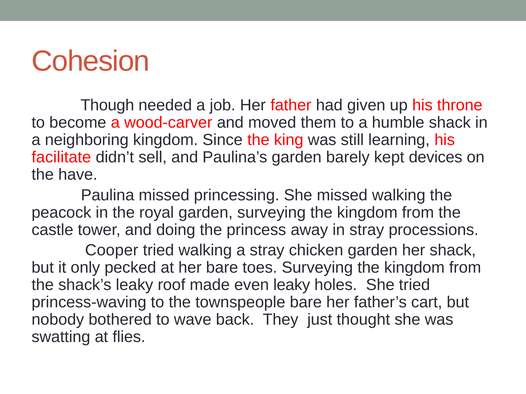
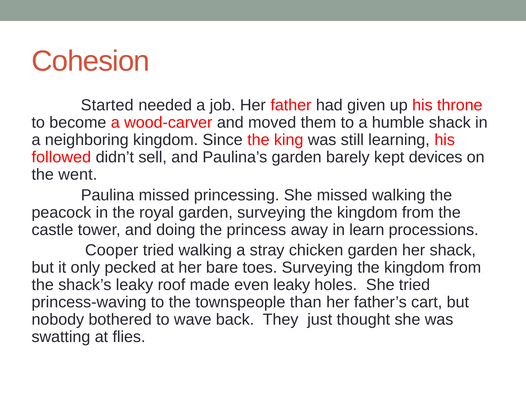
Though: Though -> Started
facilitate: facilitate -> followed
have: have -> went
in stray: stray -> learn
townspeople bare: bare -> than
